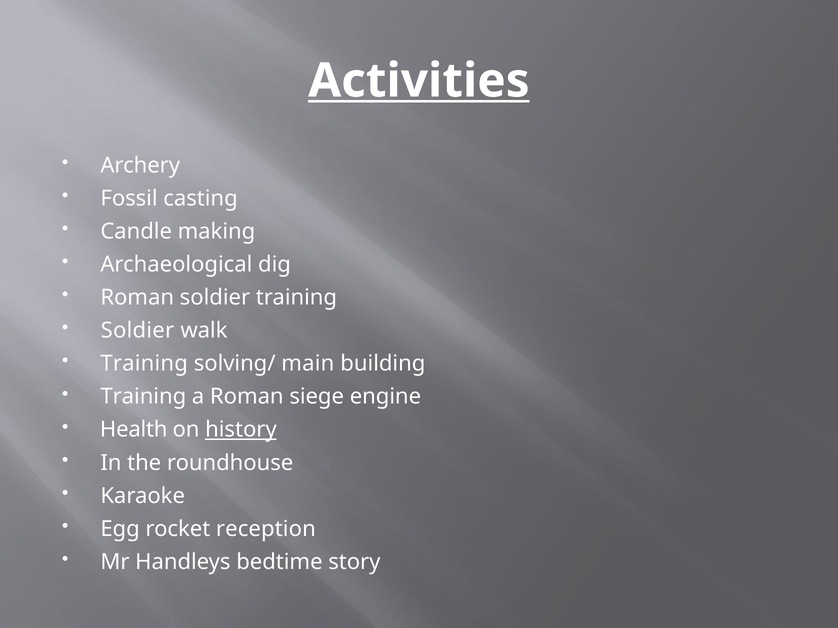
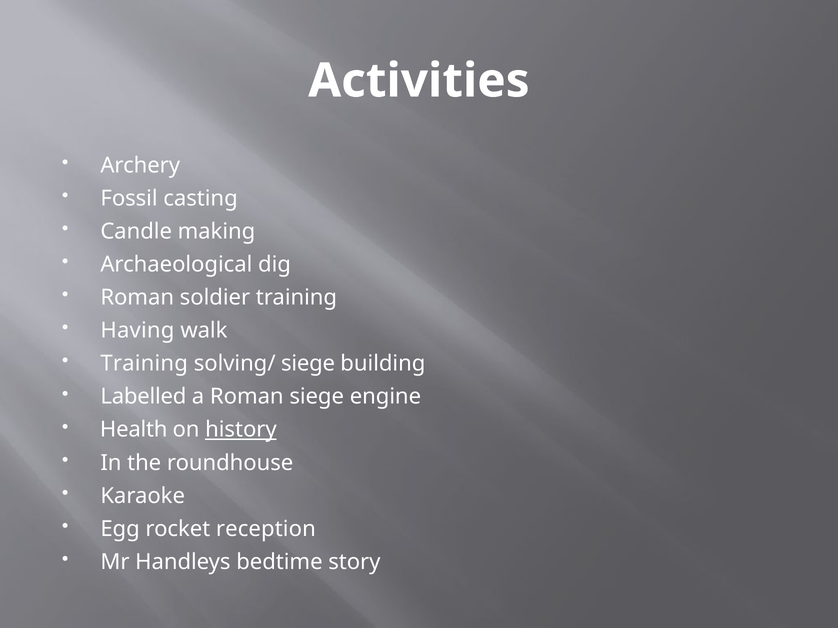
Activities underline: present -> none
Soldier at (137, 331): Soldier -> Having
solving/ main: main -> siege
Training at (143, 397): Training -> Labelled
